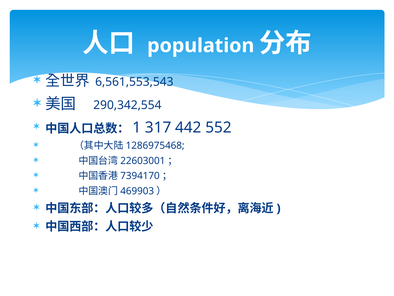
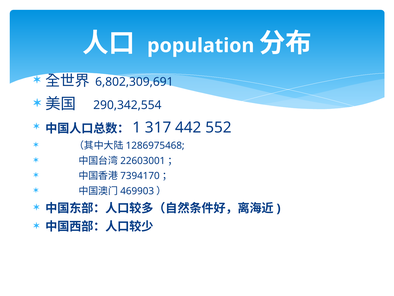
6,561,553,543: 6,561,553,543 -> 6,802,309,691
